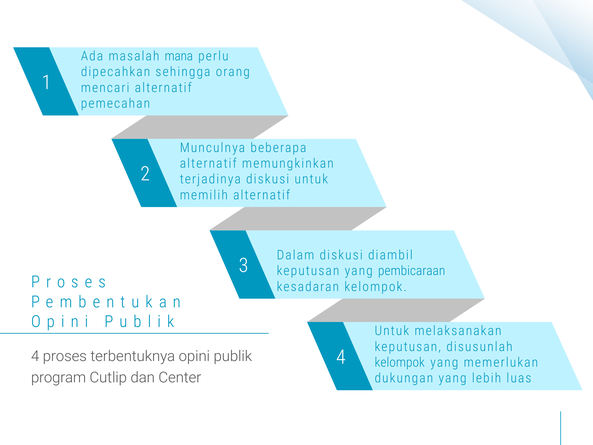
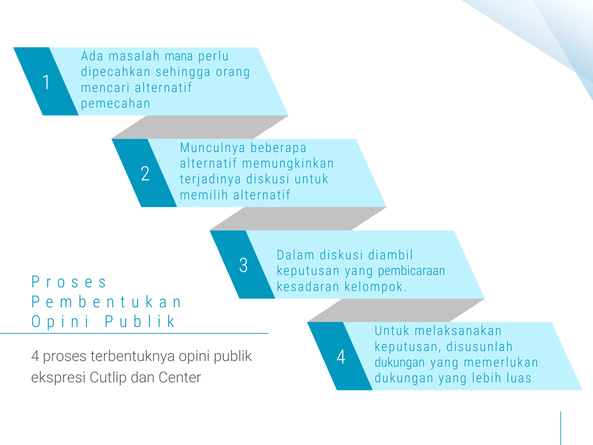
kelompok at (400, 362): kelompok -> dukungan
program: program -> ekspresi
